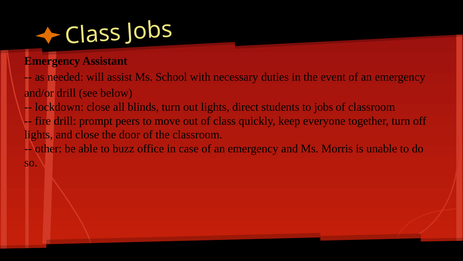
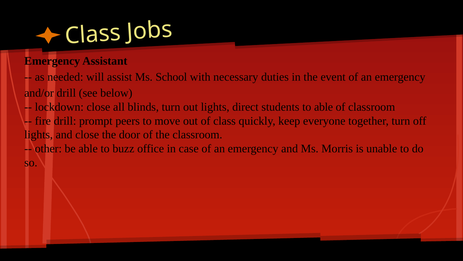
to jobs: jobs -> able
